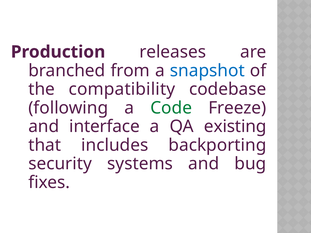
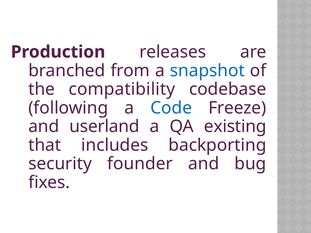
Code colour: green -> blue
interface: interface -> userland
systems: systems -> founder
